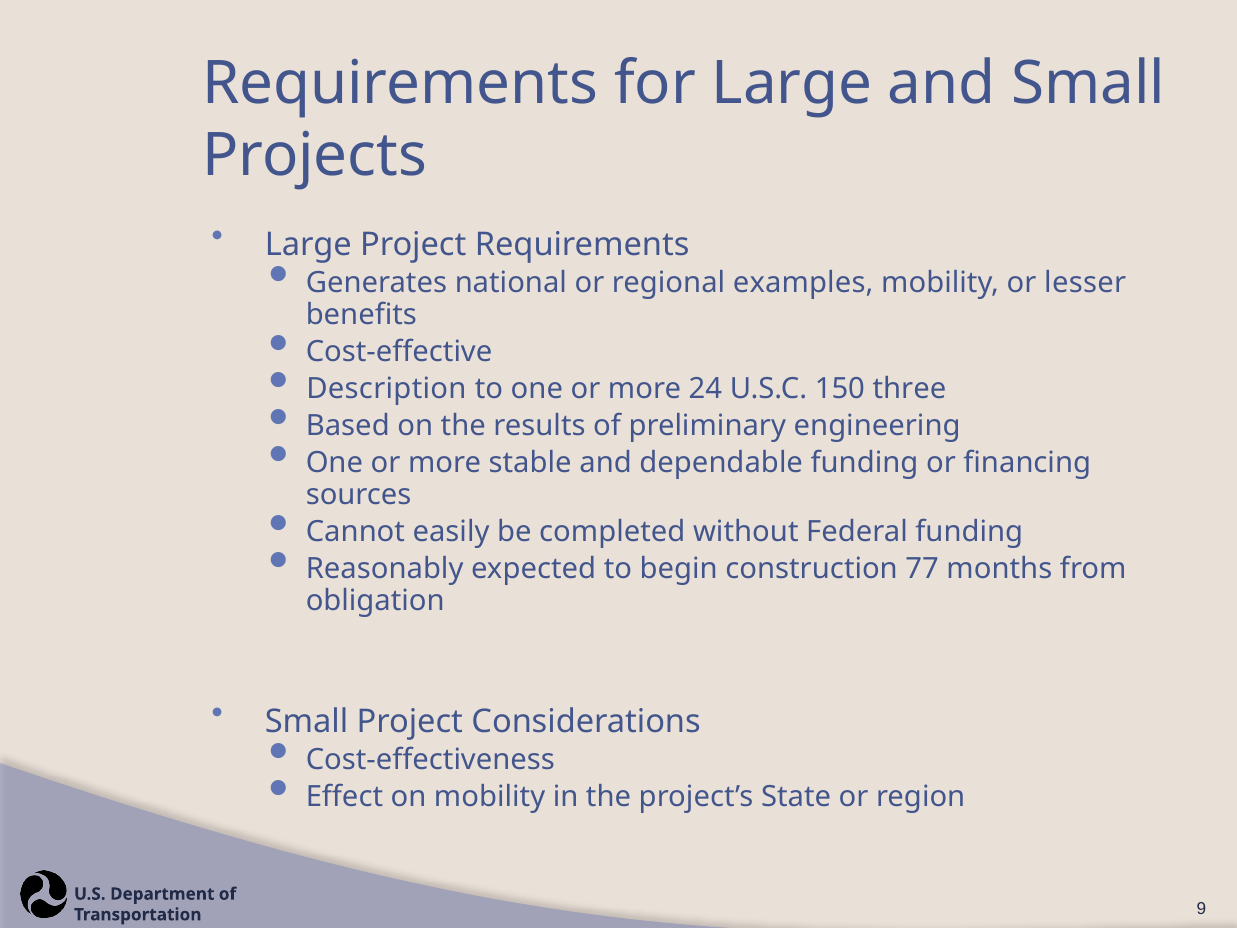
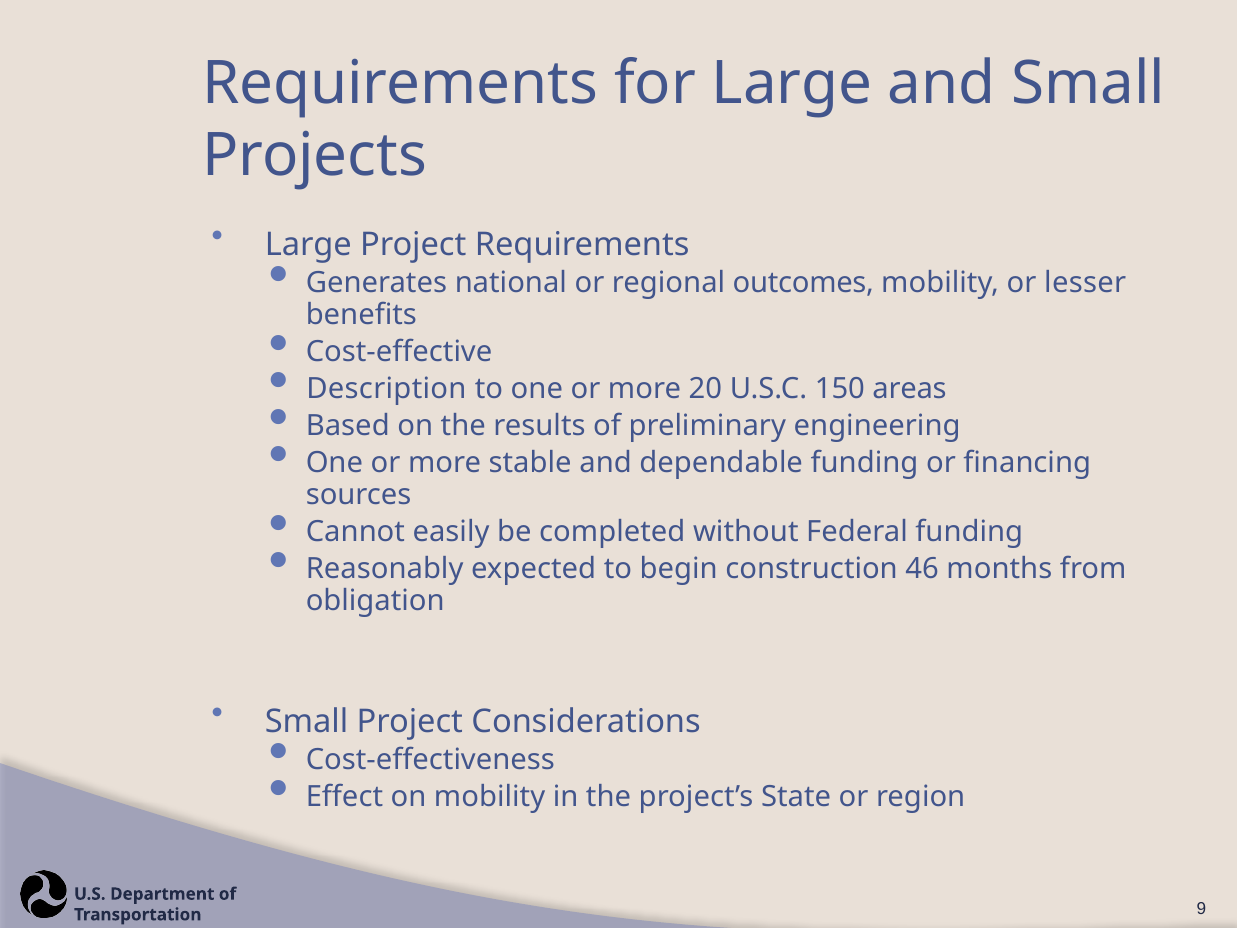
examples: examples -> outcomes
24: 24 -> 20
three: three -> areas
77: 77 -> 46
